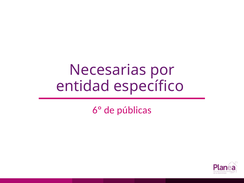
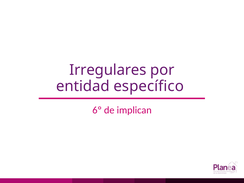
Necesarias: Necesarias -> Irregulares
públicas: públicas -> implican
